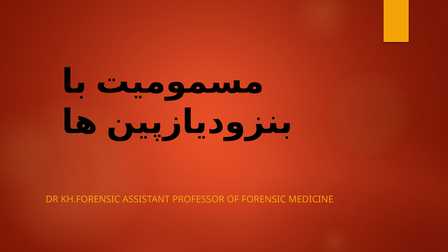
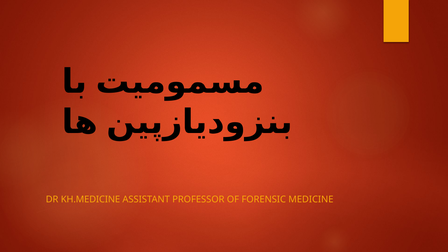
KH.FORENSIC: KH.FORENSIC -> KH.MEDICINE
